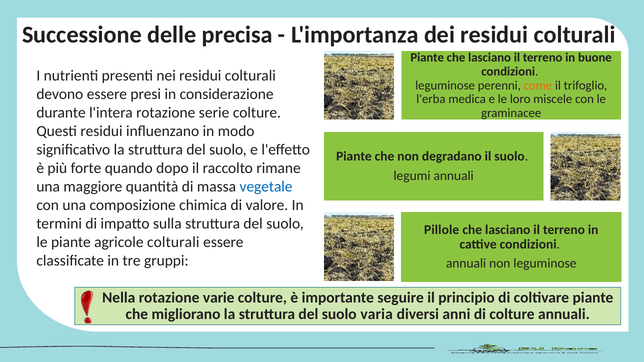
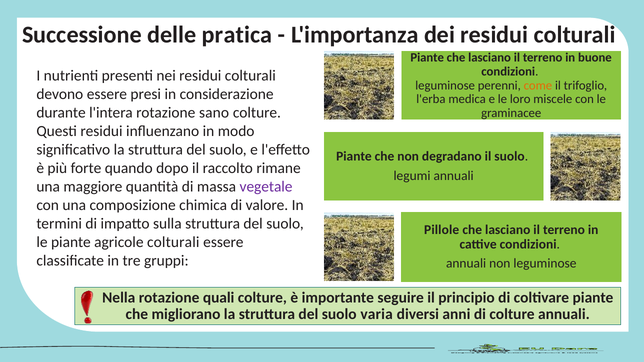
precisa: precisa -> pratica
serie: serie -> sano
vegetale colour: blue -> purple
varie: varie -> quali
